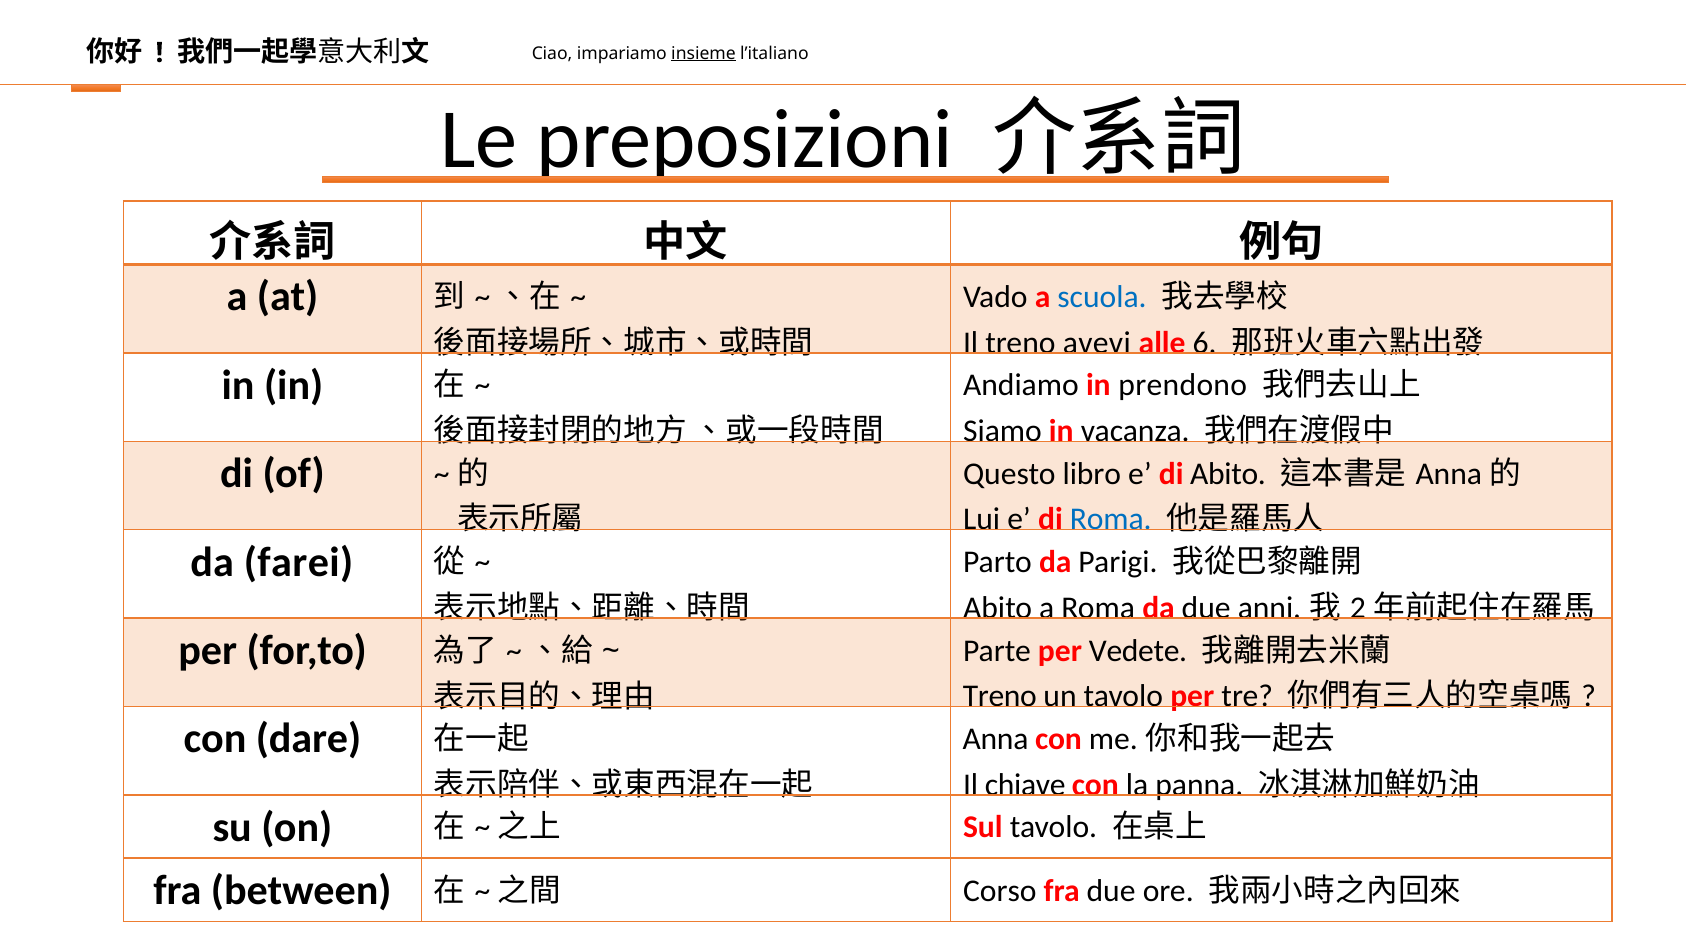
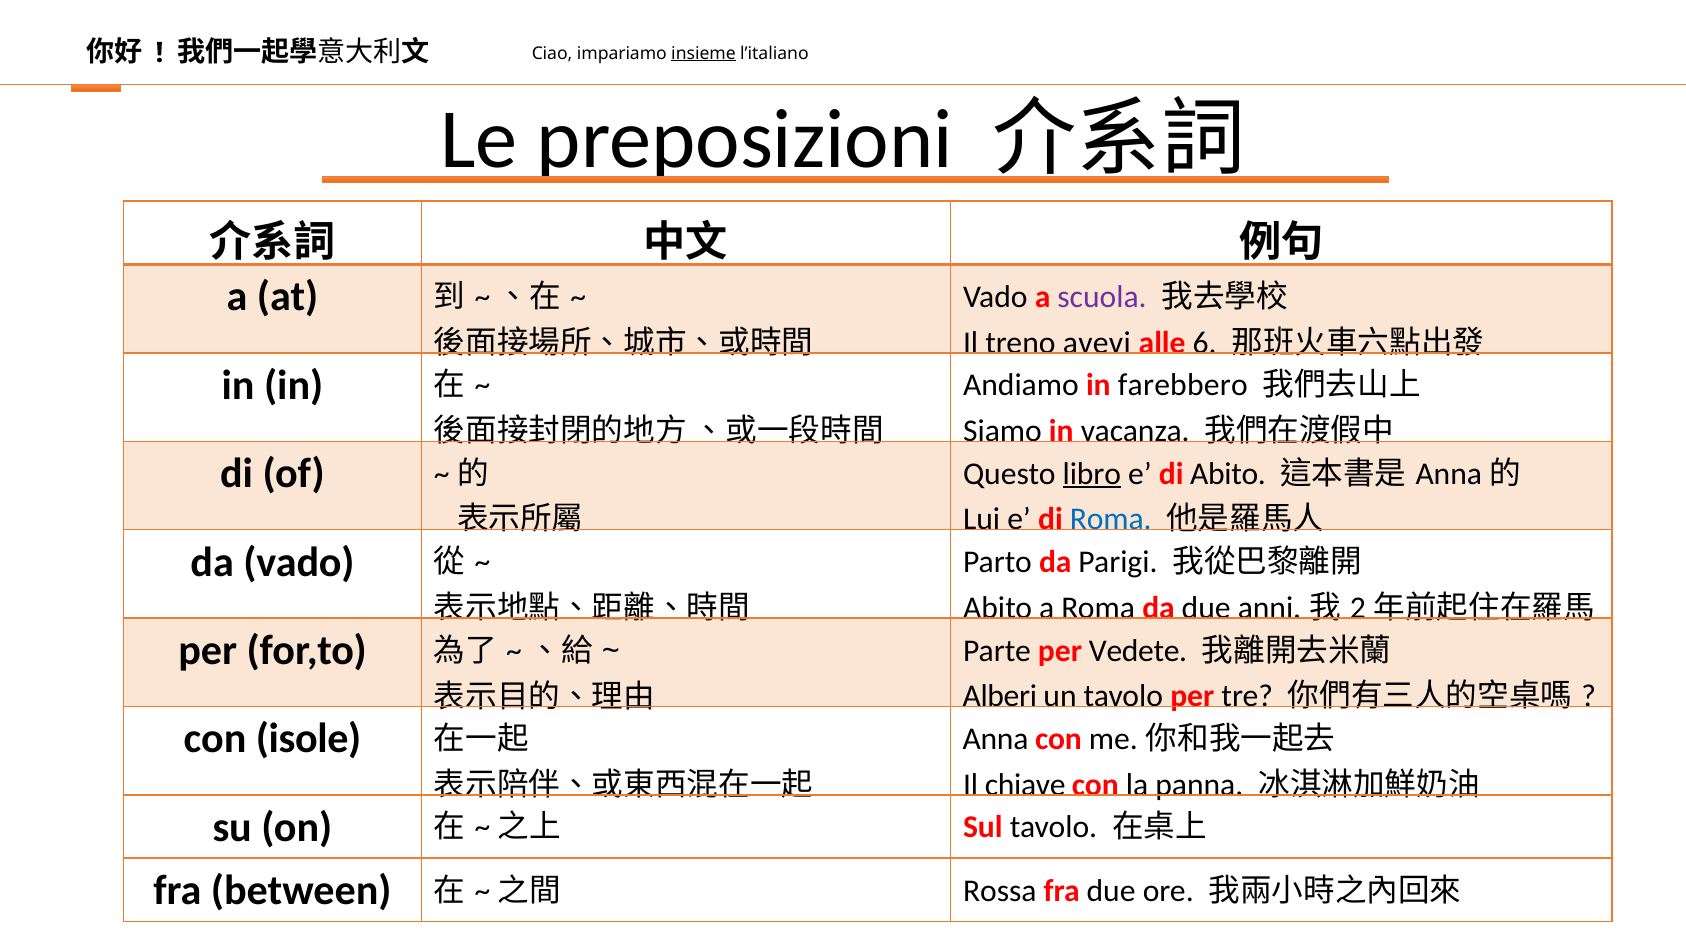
scuola colour: blue -> purple
prendono: prendono -> farebbero
libro underline: none -> present
da farei: farei -> vado
Treno at (1000, 697): Treno -> Alberi
dare: dare -> isole
Corso: Corso -> Rossa
